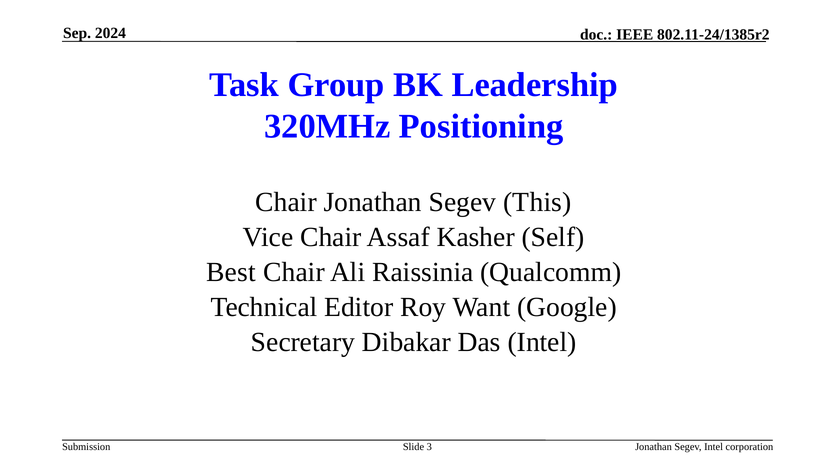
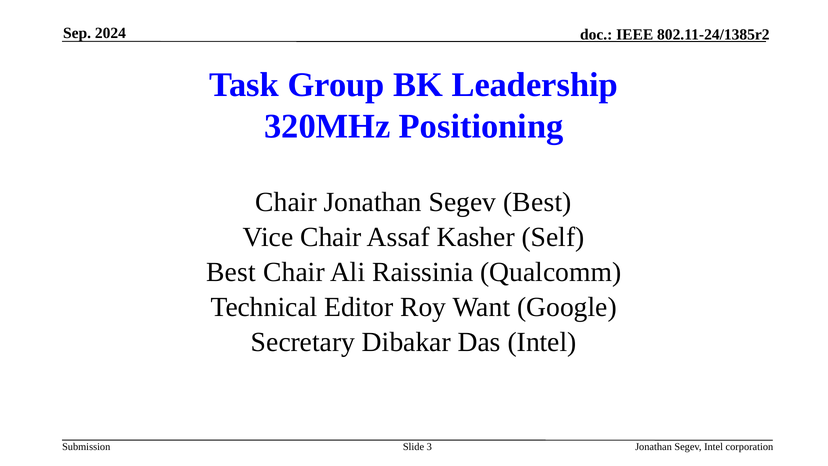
Segev This: This -> Best
